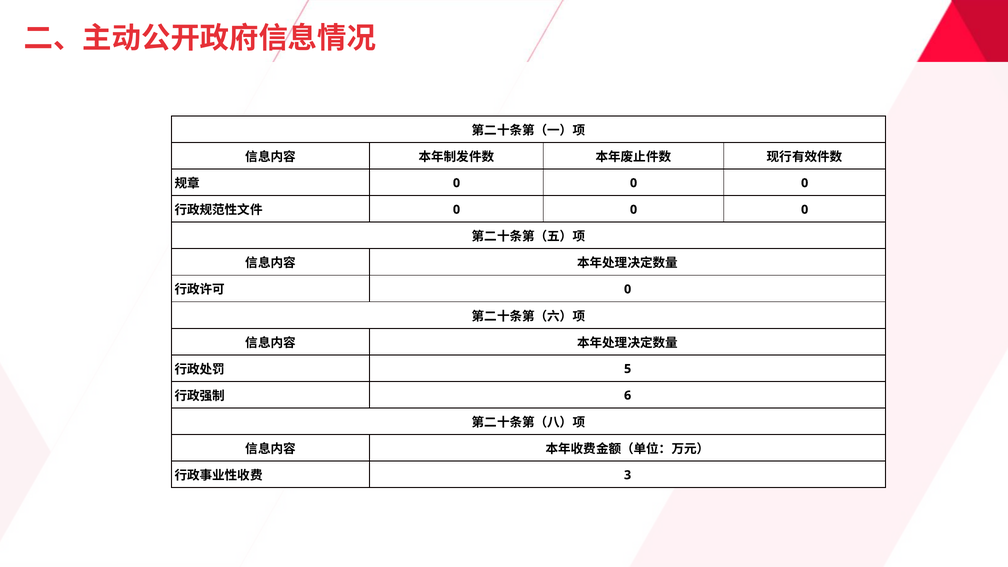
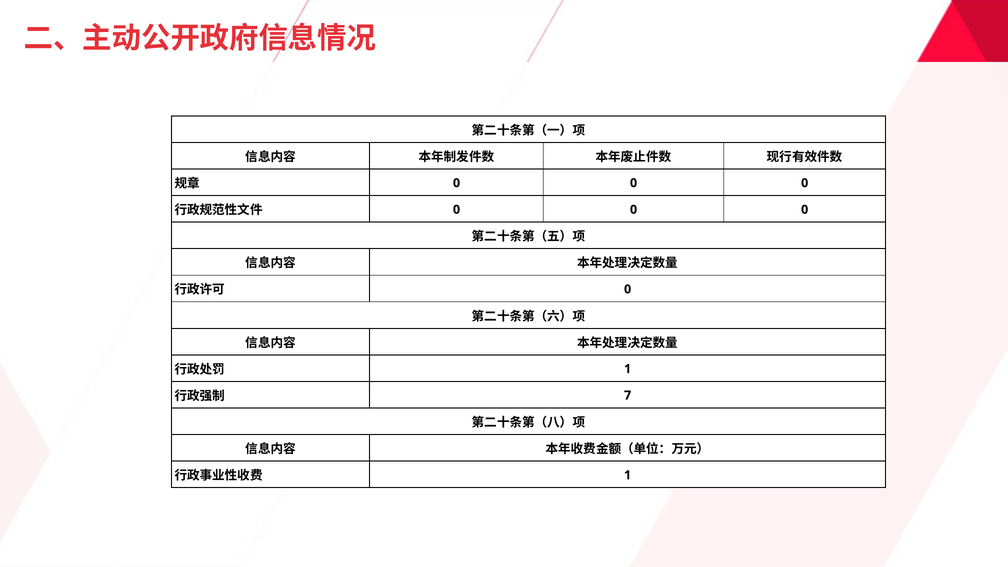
5 at (628, 369): 5 -> 1
6: 6 -> 7
3 at (628, 475): 3 -> 1
